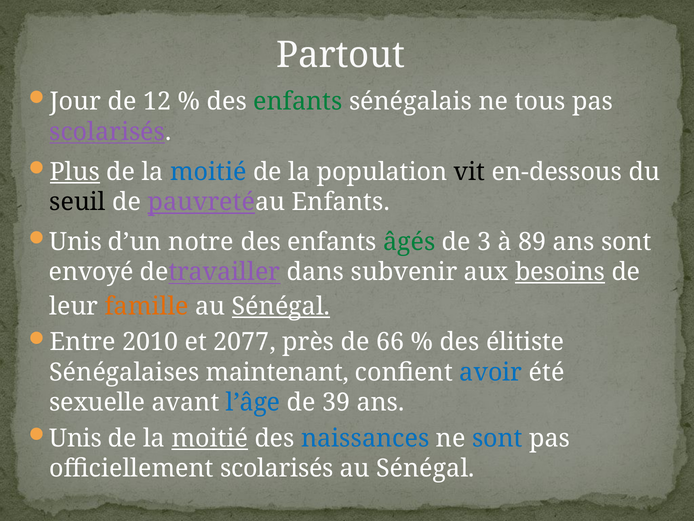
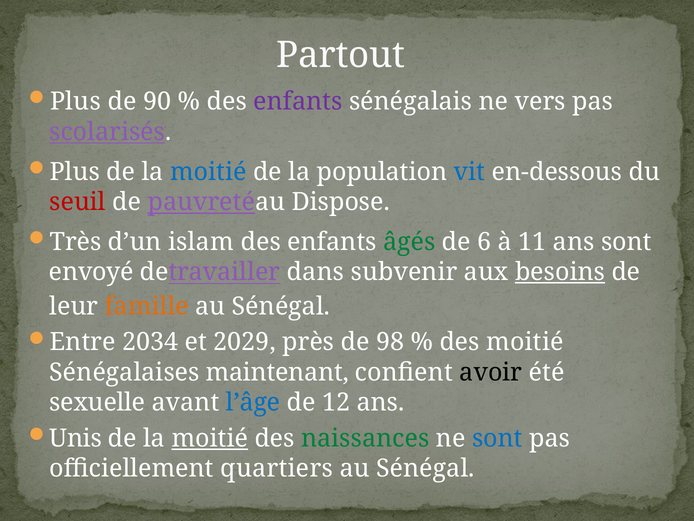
Jour at (76, 102): Jour -> Plus
12: 12 -> 90
enfants at (298, 102) colour: green -> purple
tous: tous -> vers
Plus at (75, 172) underline: present -> none
vit colour: black -> blue
seuil colour: black -> red
pauvretéau Enfants: Enfants -> Dispose
Unis at (76, 242): Unis -> Très
notre: notre -> islam
3: 3 -> 6
89: 89 -> 11
Sénégal at (281, 306) underline: present -> none
2010: 2010 -> 2034
2077: 2077 -> 2029
66: 66 -> 98
des élitiste: élitiste -> moitié
avoir colour: blue -> black
39: 39 -> 12
naissances colour: blue -> green
officiellement scolarisés: scolarisés -> quartiers
